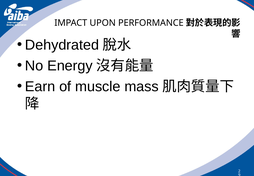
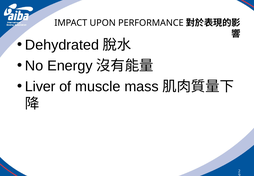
Earn: Earn -> Liver
